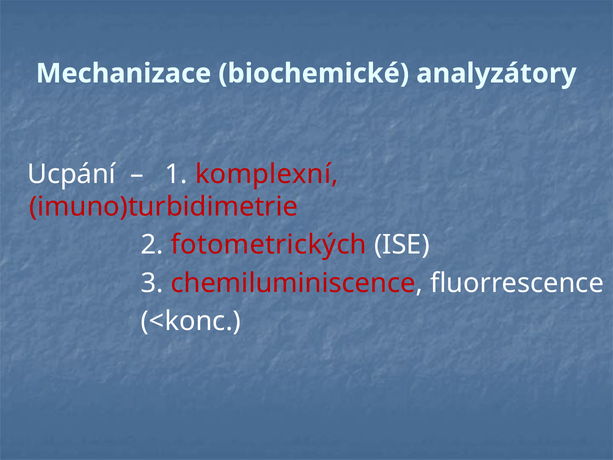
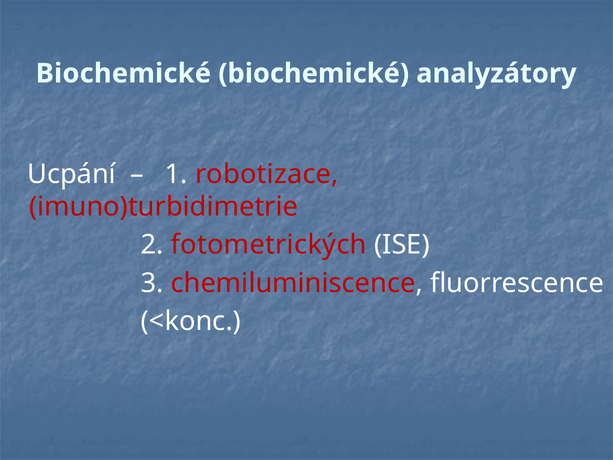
Mechanizace at (124, 73): Mechanizace -> Biochemické
komplexní: komplexní -> robotizace
